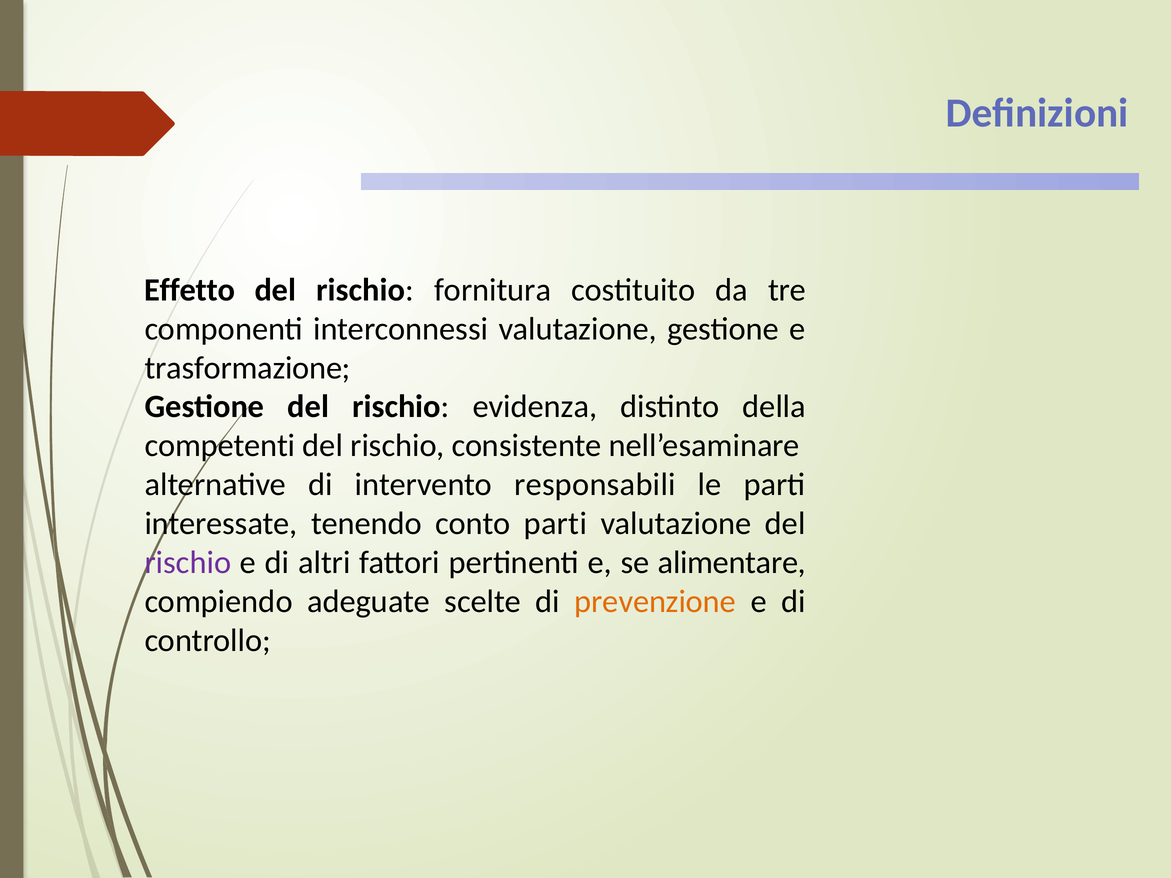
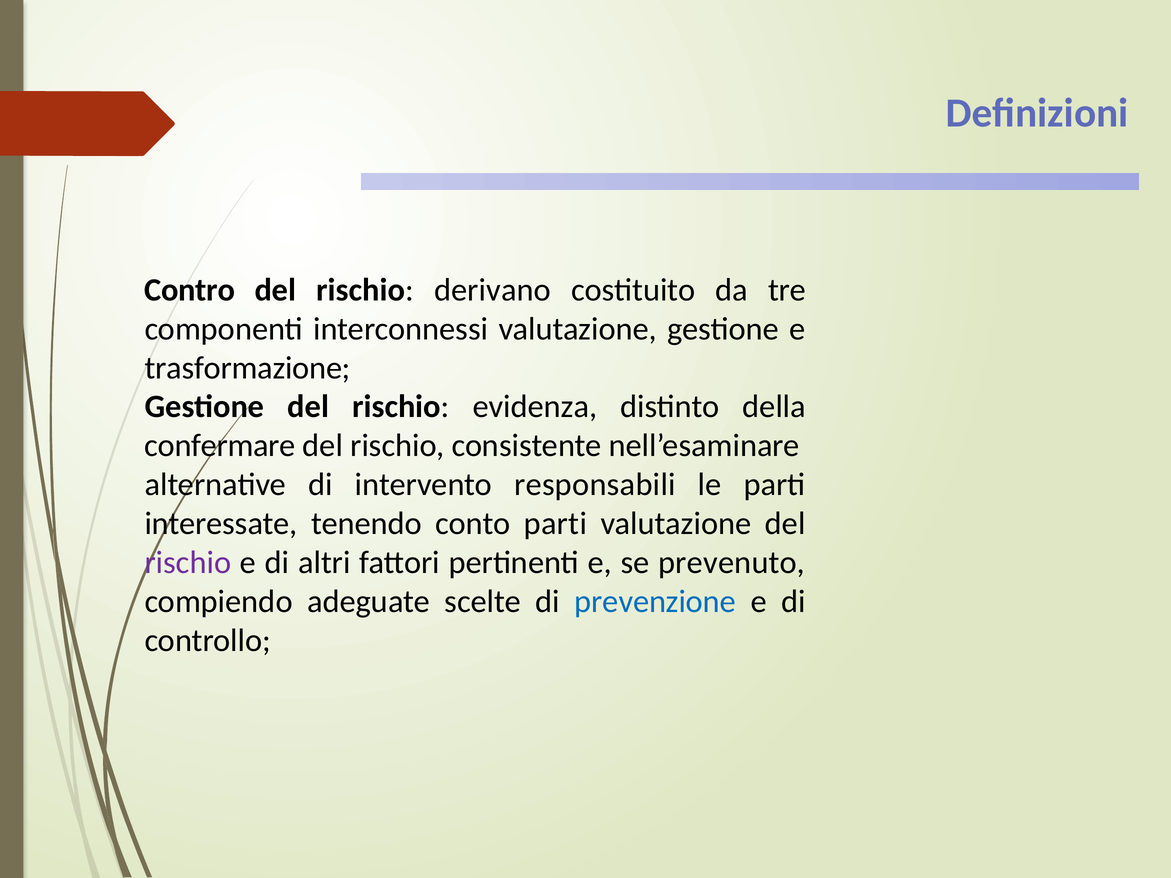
Effetto: Effetto -> Contro
fornitura: fornitura -> derivano
competenti: competenti -> confermare
alimentare: alimentare -> prevenuto
prevenzione colour: orange -> blue
